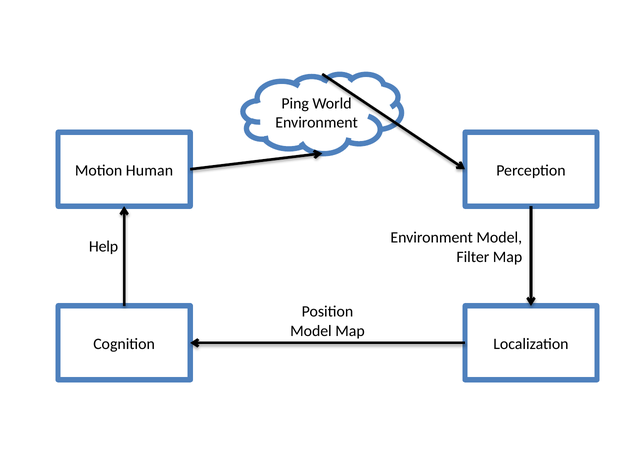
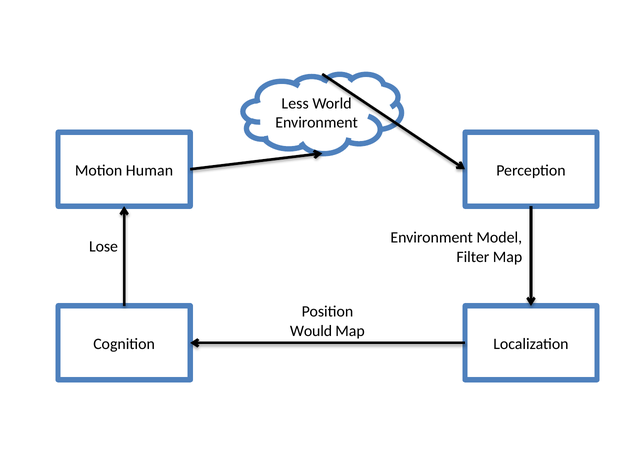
Ping: Ping -> Less
Help: Help -> Lose
Model at (311, 330): Model -> Would
